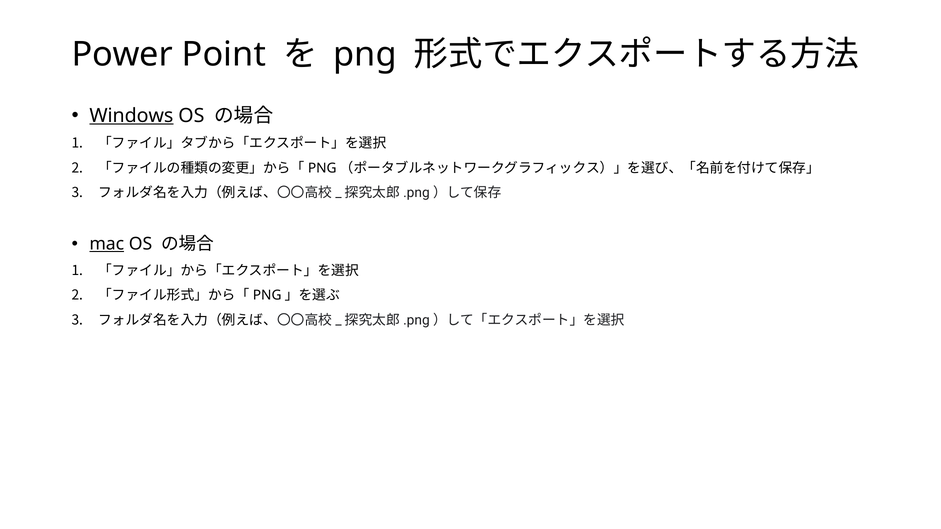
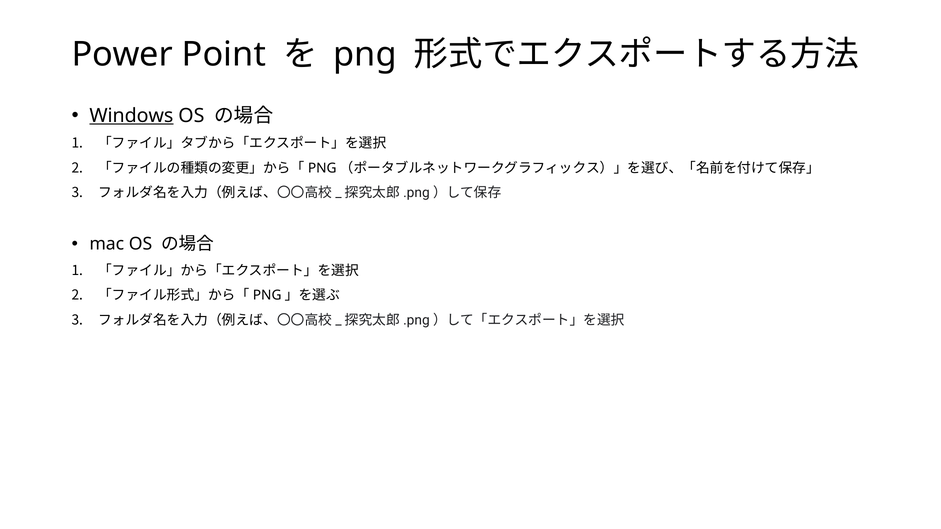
mac underline: present -> none
